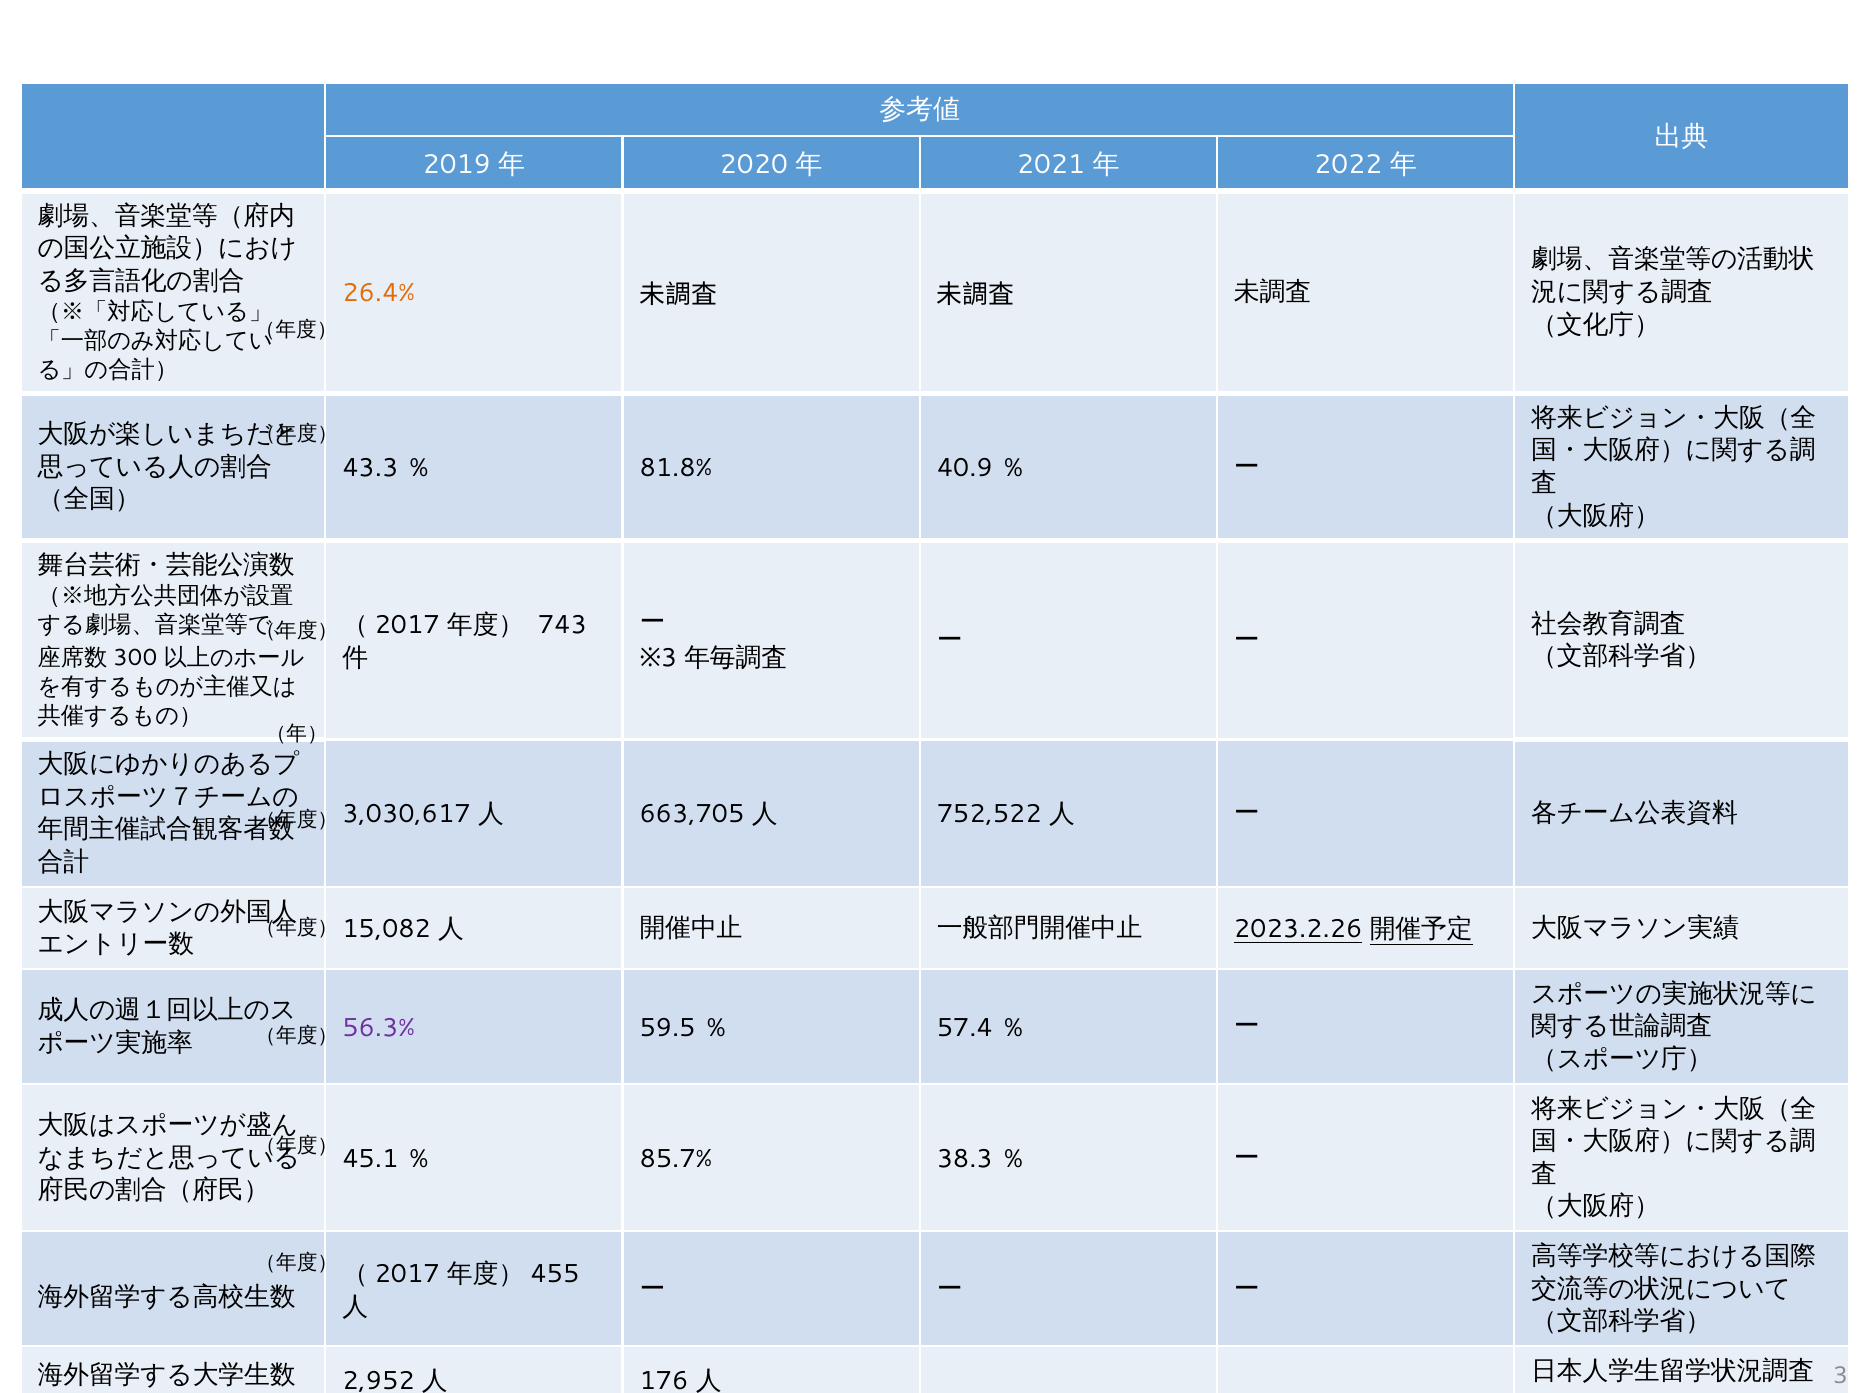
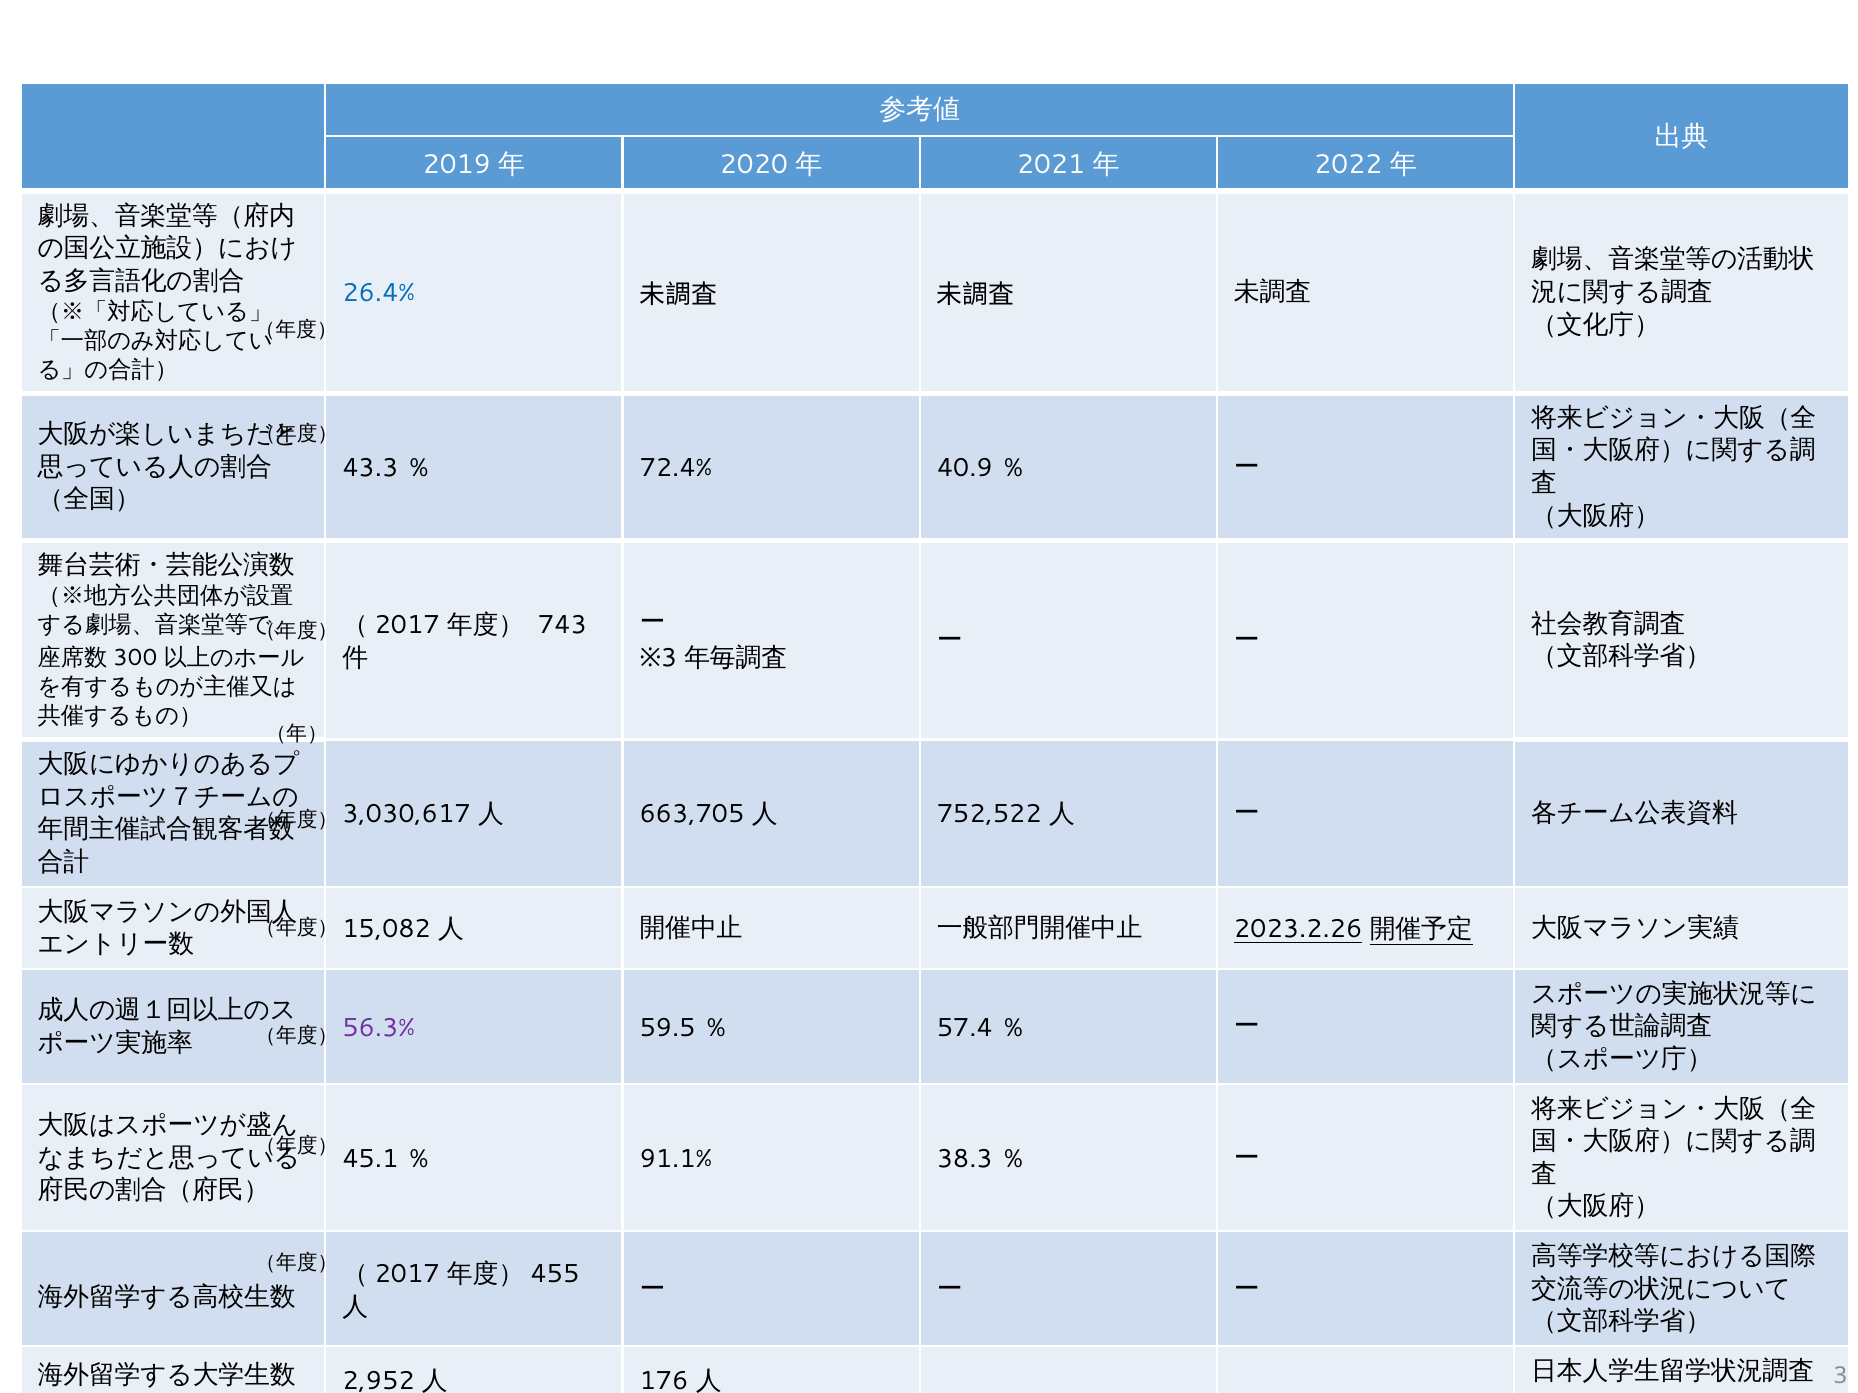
26.4% colour: orange -> blue
81.8%: 81.8% -> 72.4%
85.7%: 85.7% -> 91.1%
